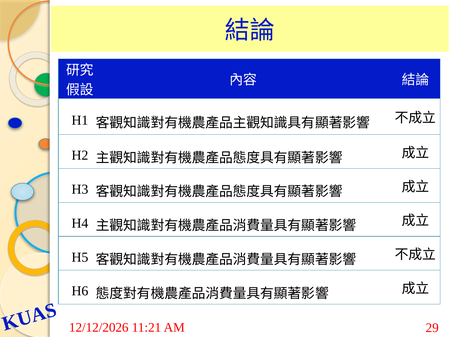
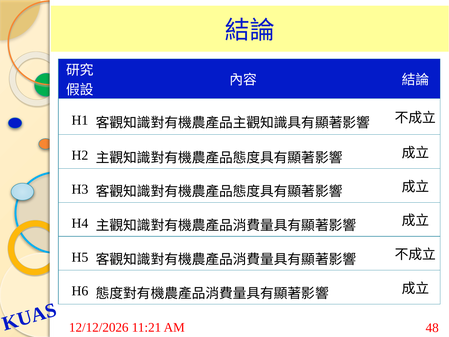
29: 29 -> 48
